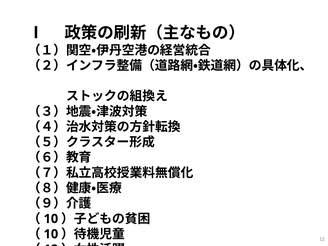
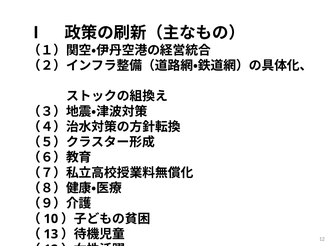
10 at (51, 234): 10 -> 13
